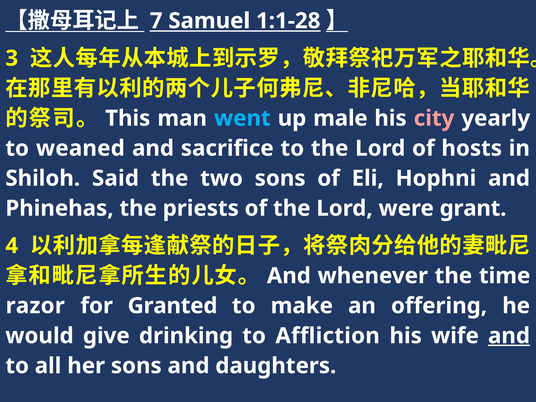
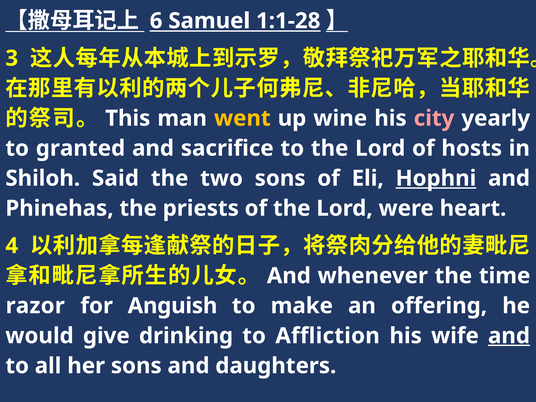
7: 7 -> 6
went colour: light blue -> yellow
male: male -> wine
weaned: weaned -> granted
Hophni underline: none -> present
grant: grant -> heart
Granted: Granted -> Anguish
